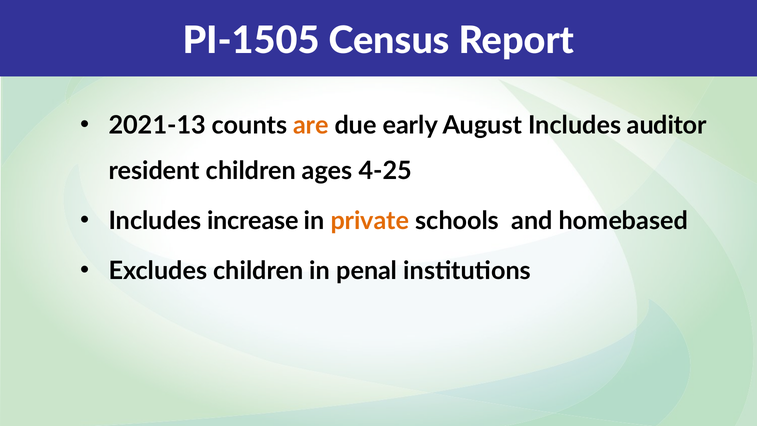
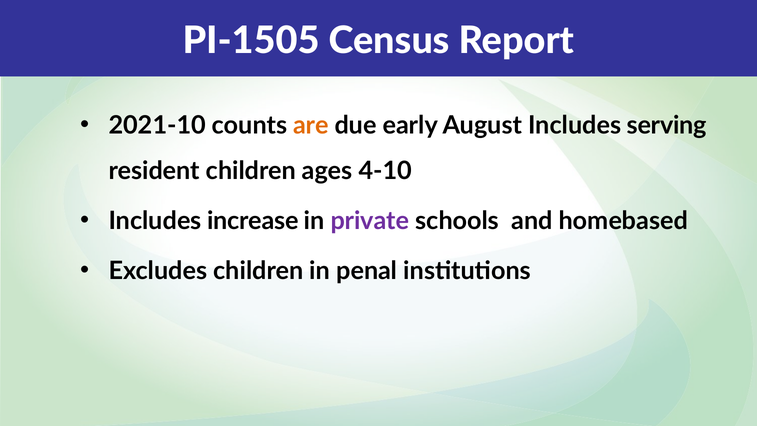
2021-13: 2021-13 -> 2021-10
auditor: auditor -> serving
4-25: 4-25 -> 4-10
private colour: orange -> purple
